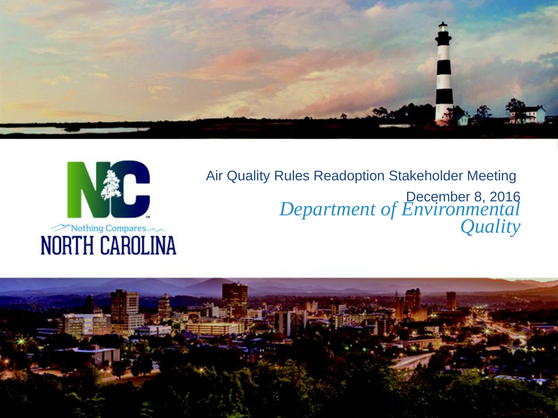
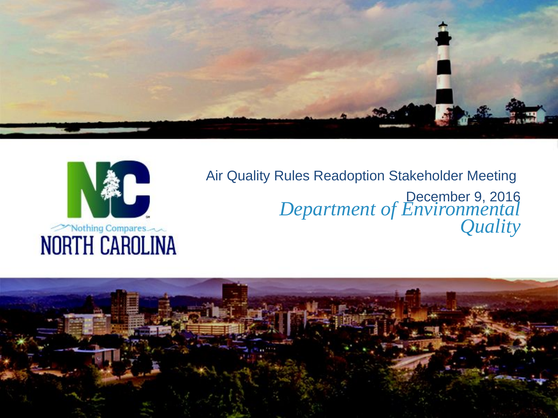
8: 8 -> 9
